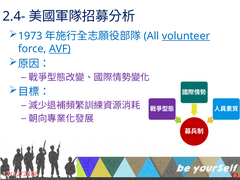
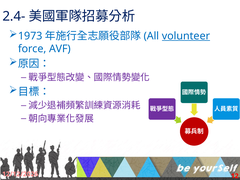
AVF underline: present -> none
